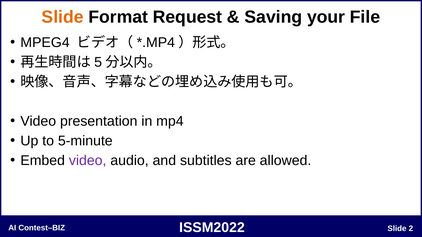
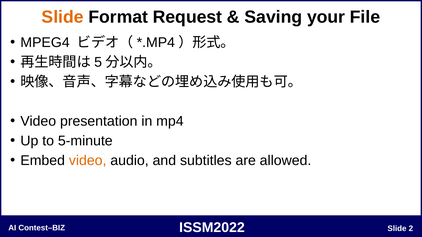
video at (88, 161) colour: purple -> orange
